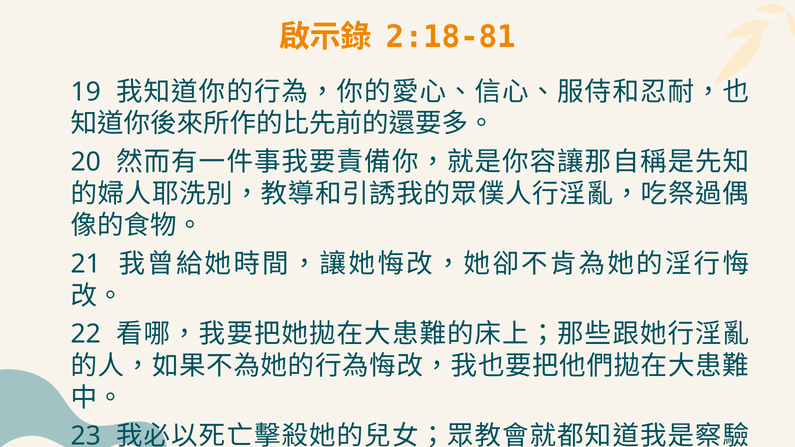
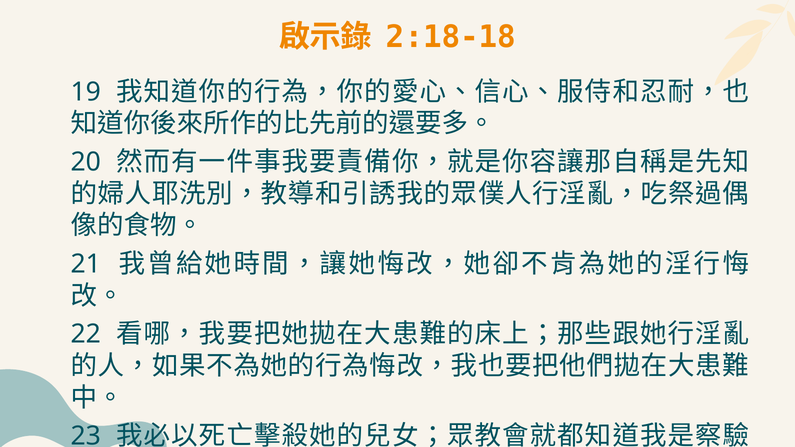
2:18-81: 2:18-81 -> 2:18-18
